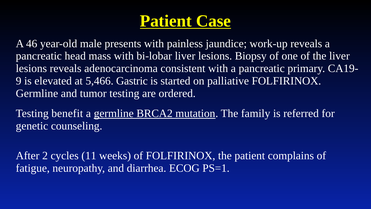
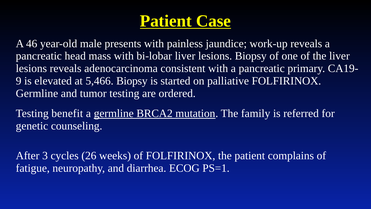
5,466 Gastric: Gastric -> Biopsy
2: 2 -> 3
11: 11 -> 26
